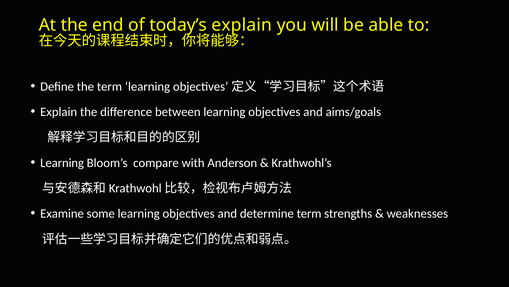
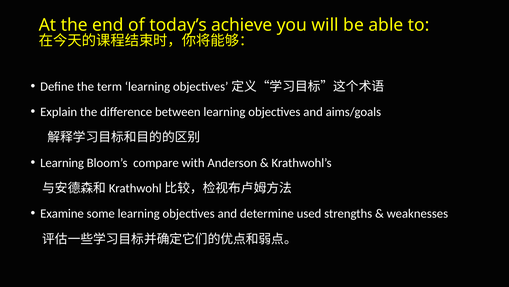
today’s explain: explain -> achieve
determine term: term -> used
